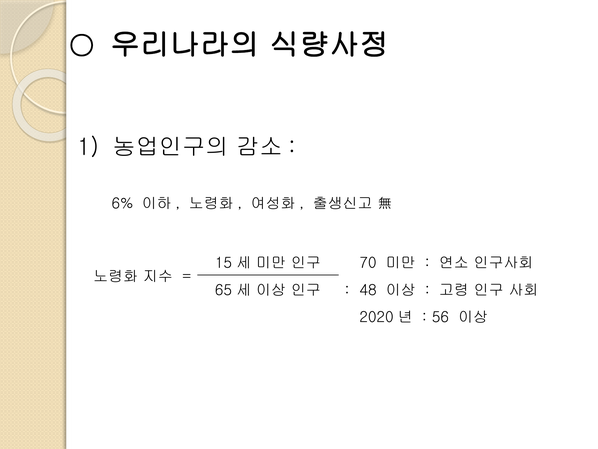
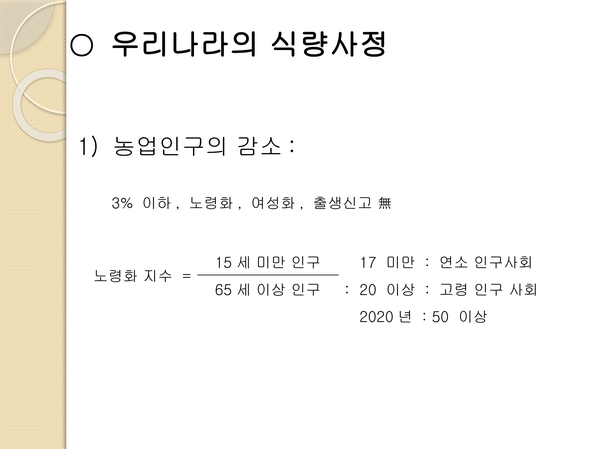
6%: 6% -> 3%
70: 70 -> 17
48: 48 -> 20
56: 56 -> 50
